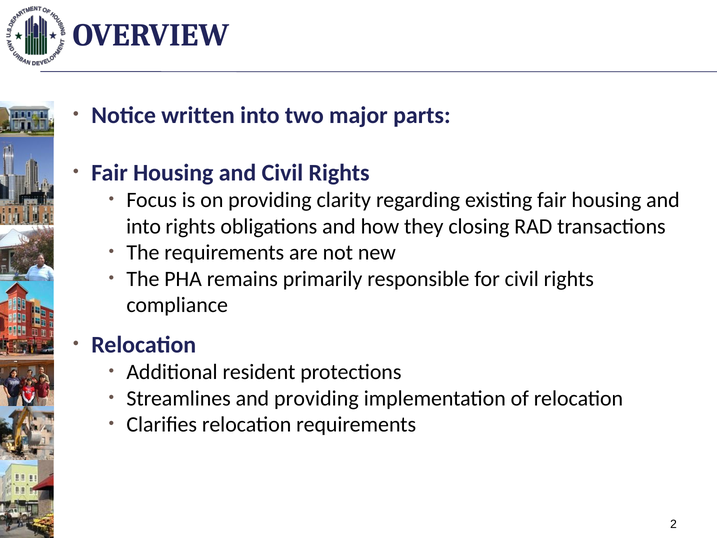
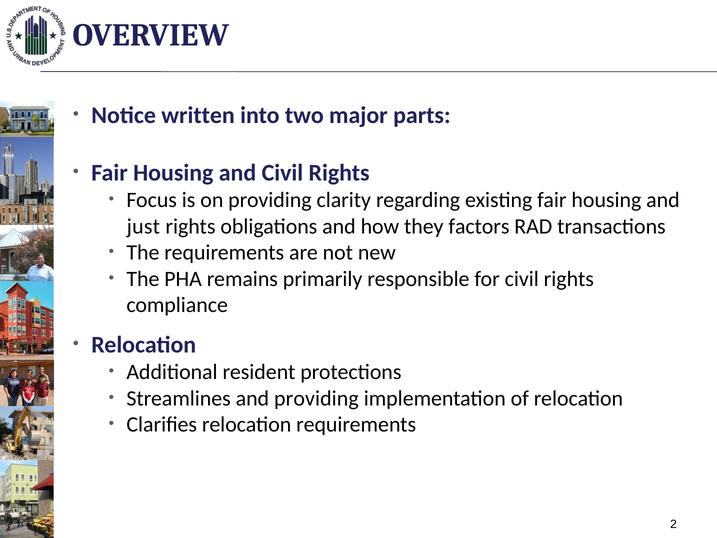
into at (144, 226): into -> just
closing: closing -> factors
